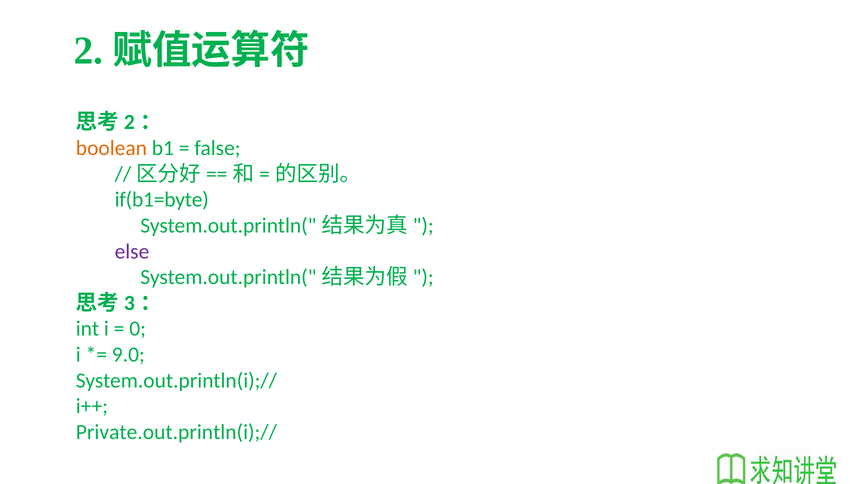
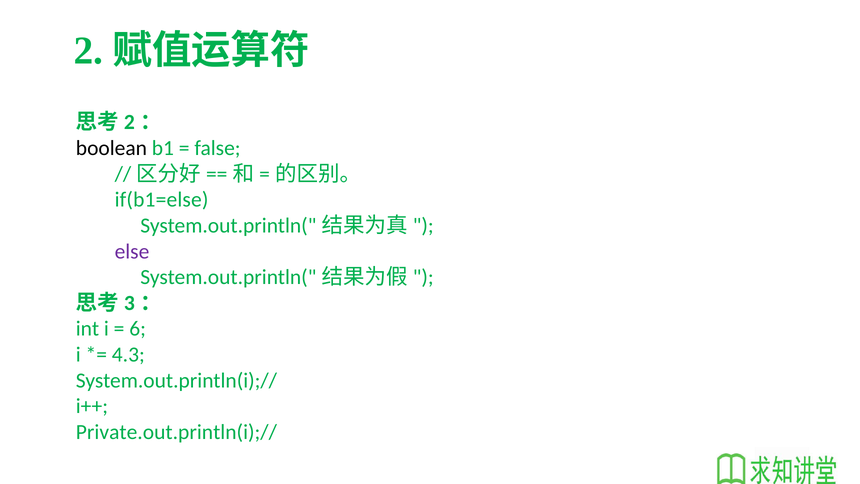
boolean colour: orange -> black
if(b1=byte: if(b1=byte -> if(b1=else
0: 0 -> 6
9.0: 9.0 -> 4.3
